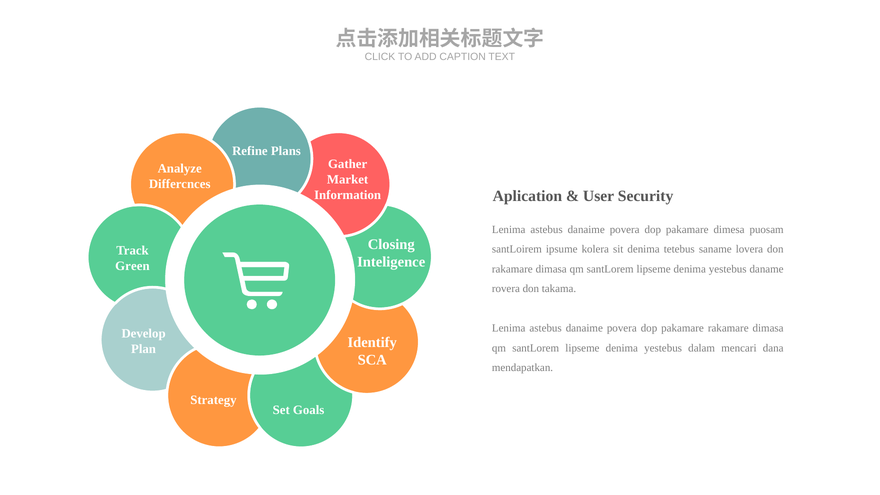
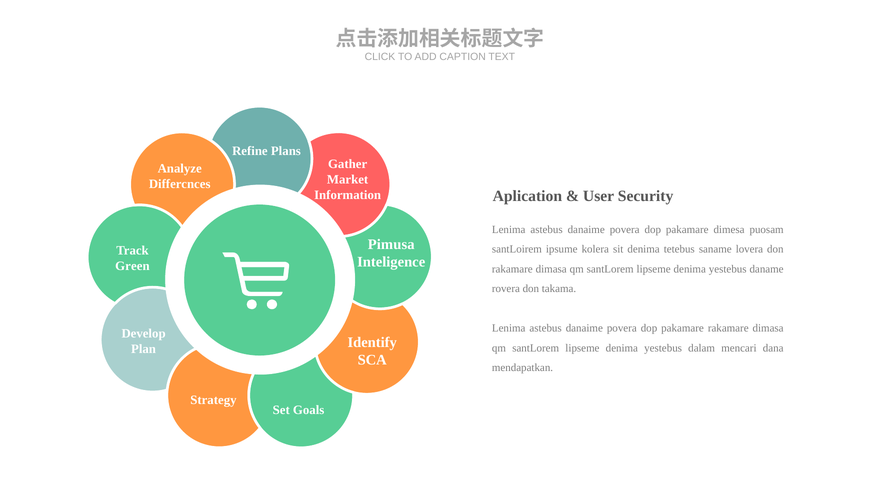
Closing: Closing -> Pimusa
